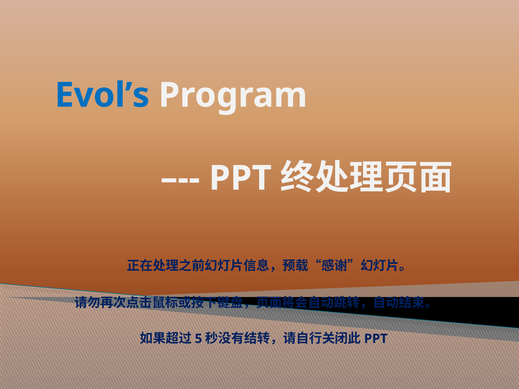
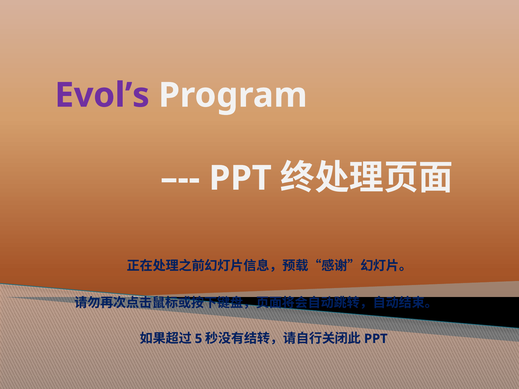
Evol’s colour: blue -> purple
